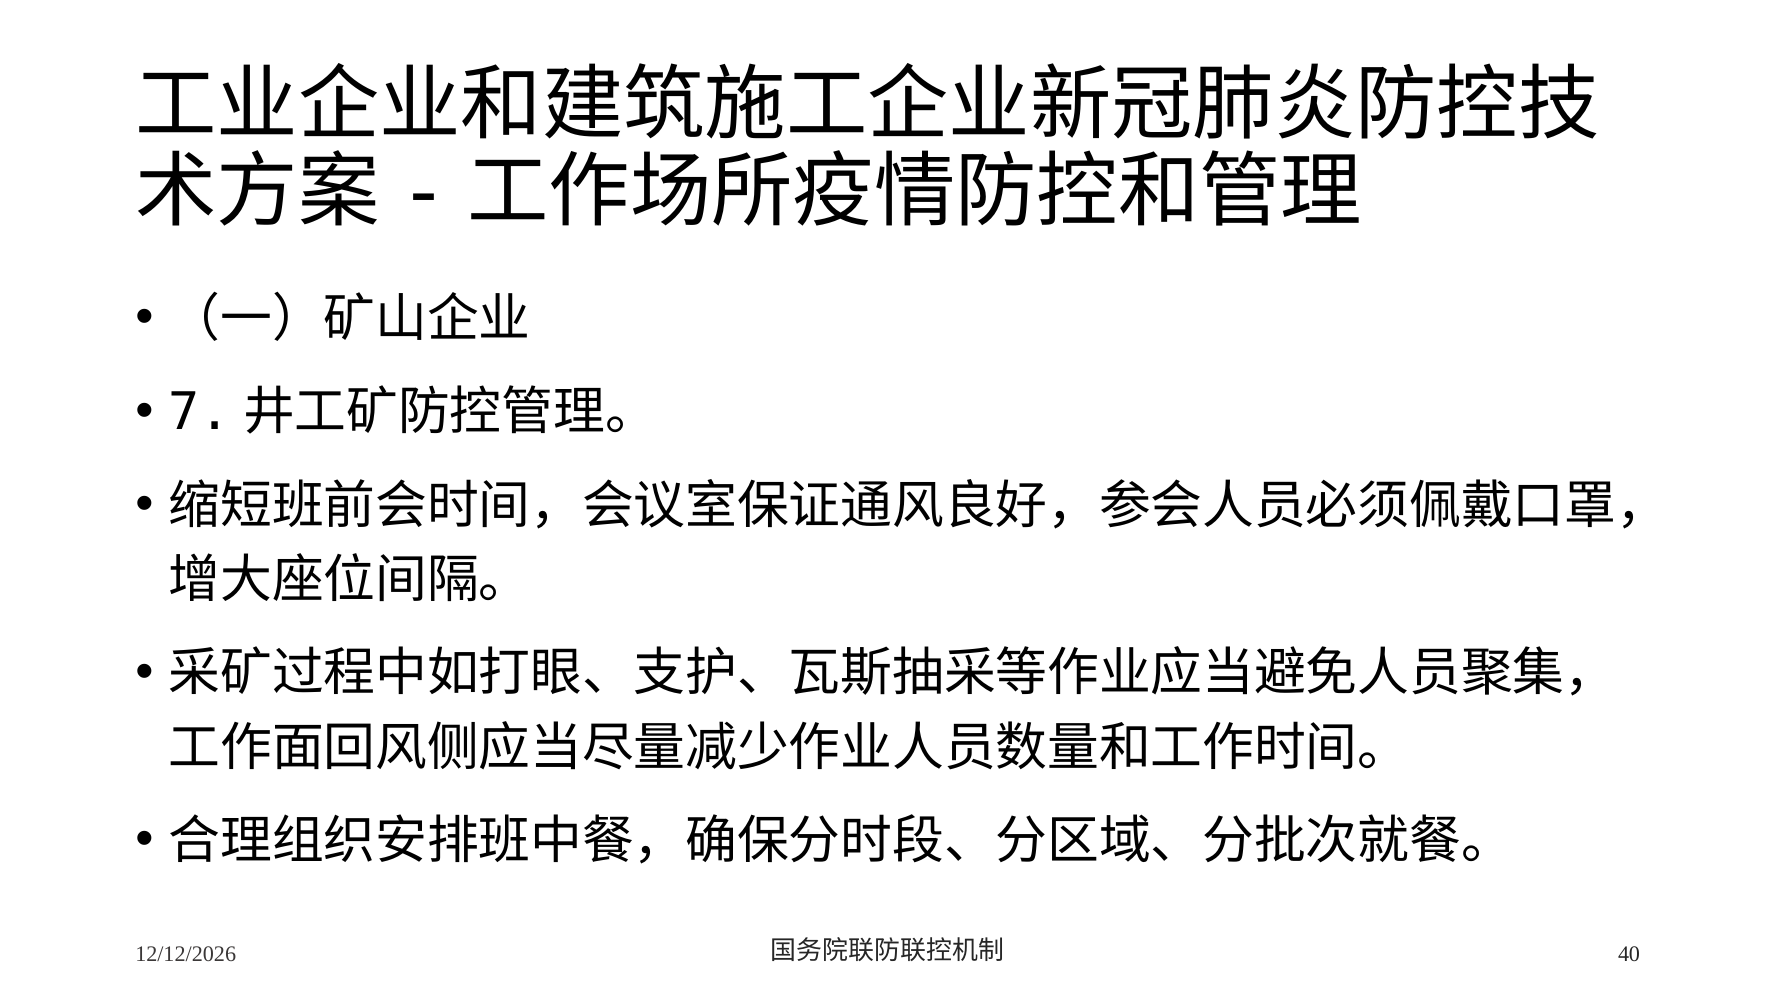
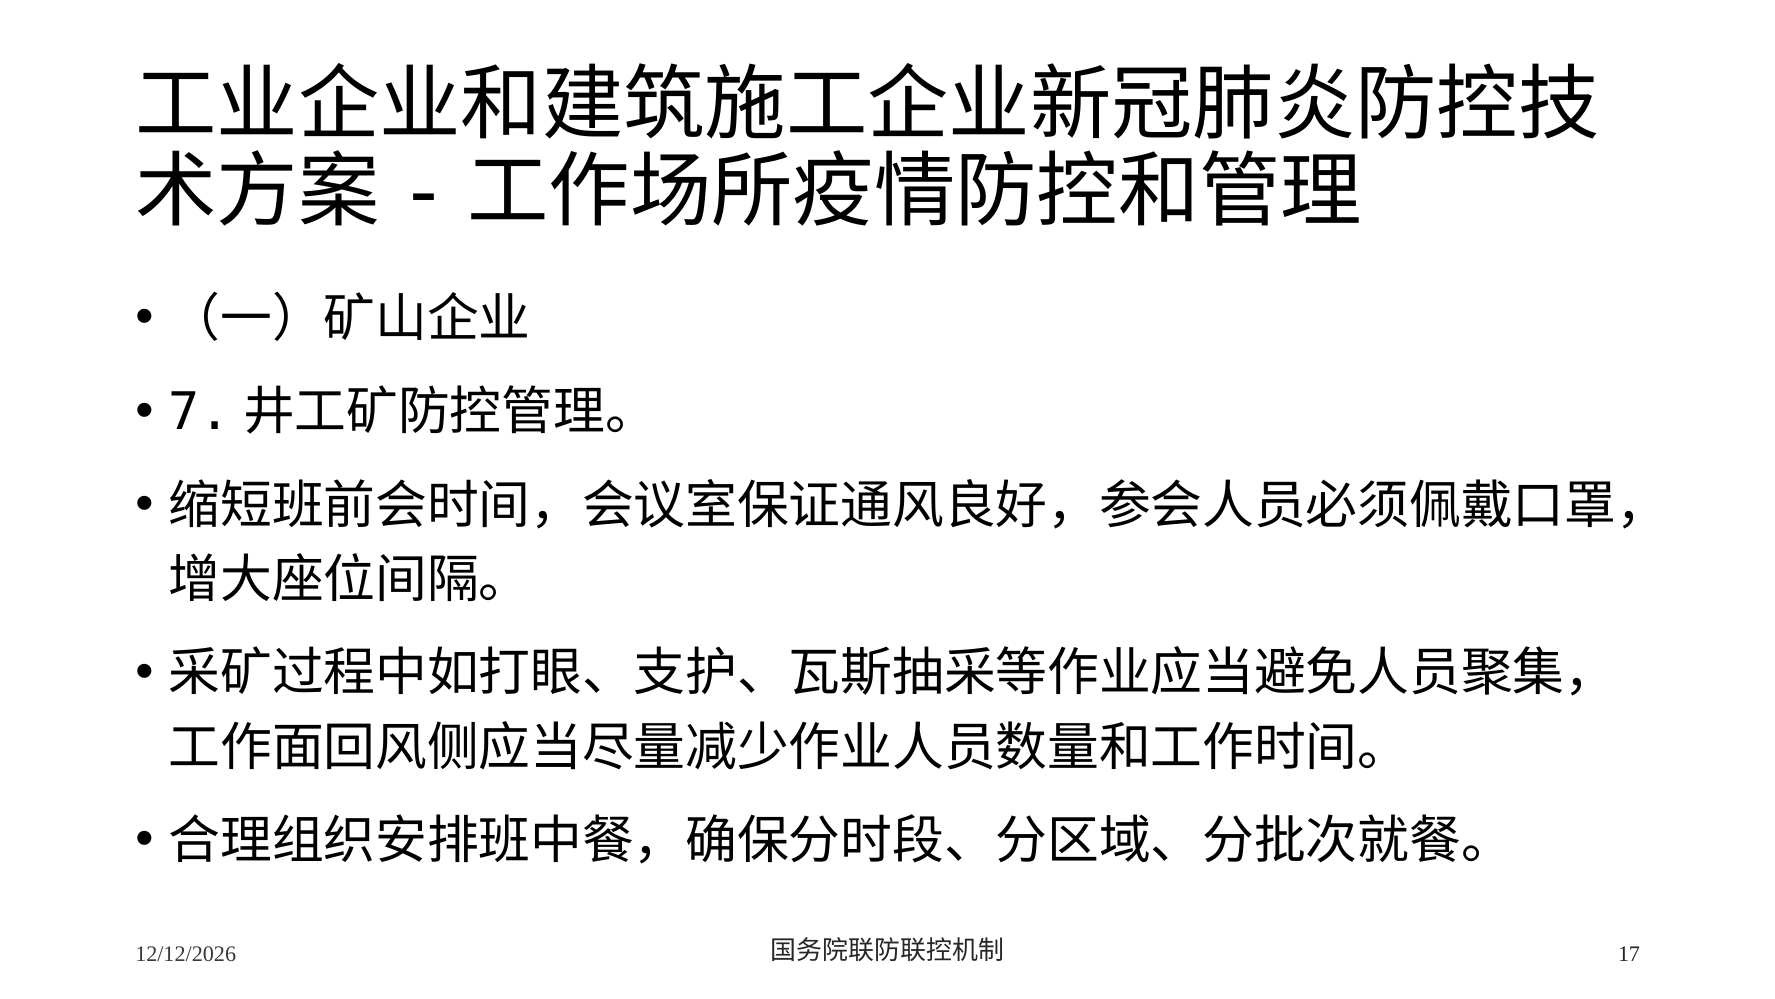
40: 40 -> 17
